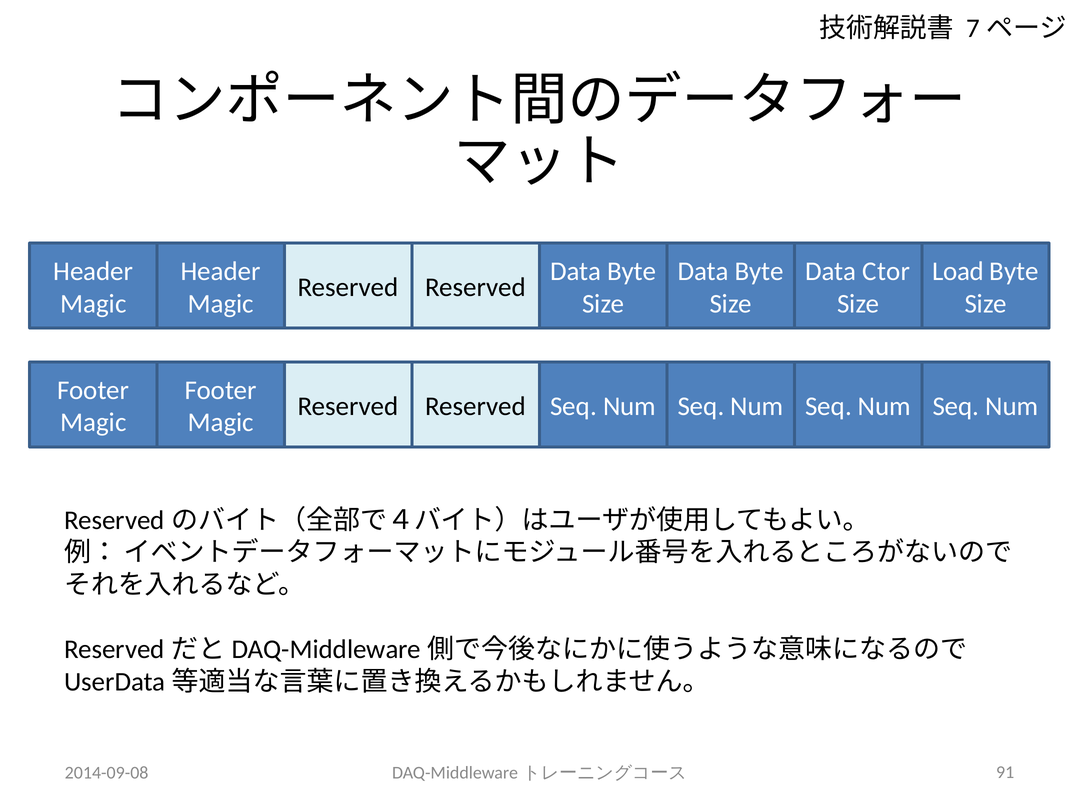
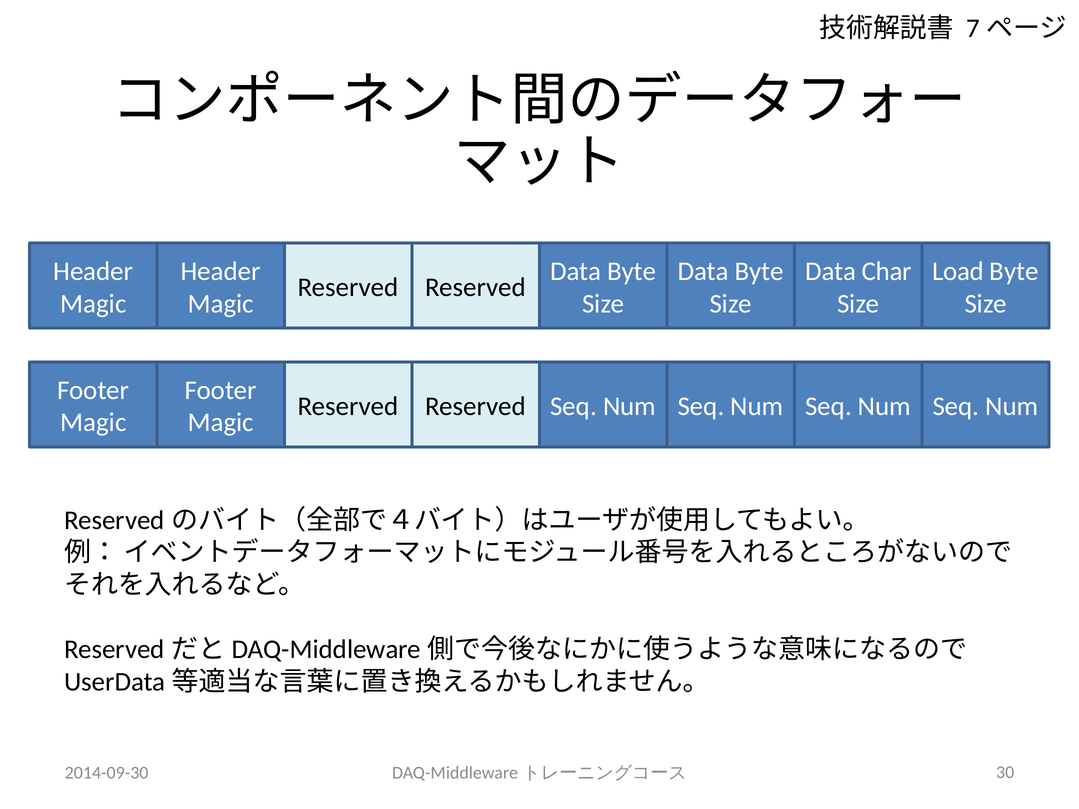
Ctor: Ctor -> Char
2014-09-08: 2014-09-08 -> 2014-09-30
91: 91 -> 30
